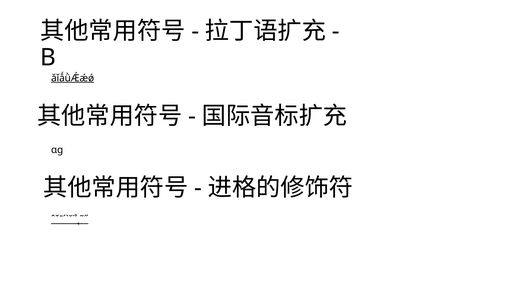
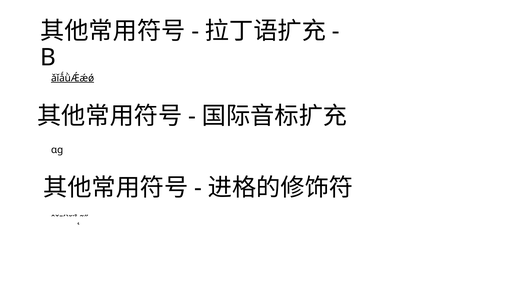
ˆˇˉˊˋ˘˙˚˛˜˝ underline: present -> none
